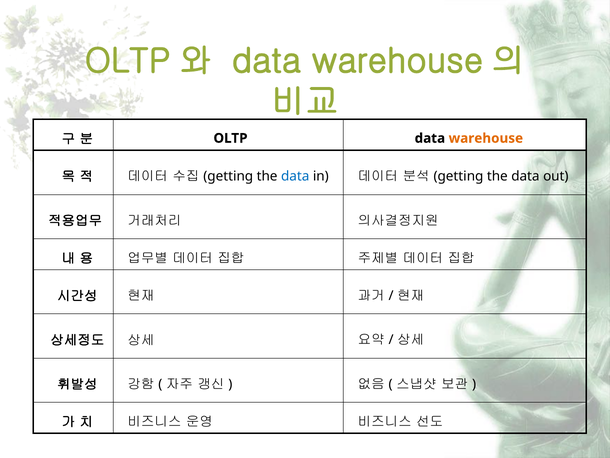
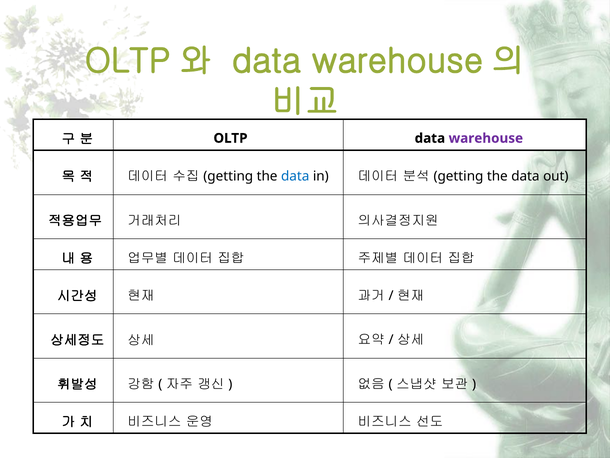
warehouse colour: orange -> purple
